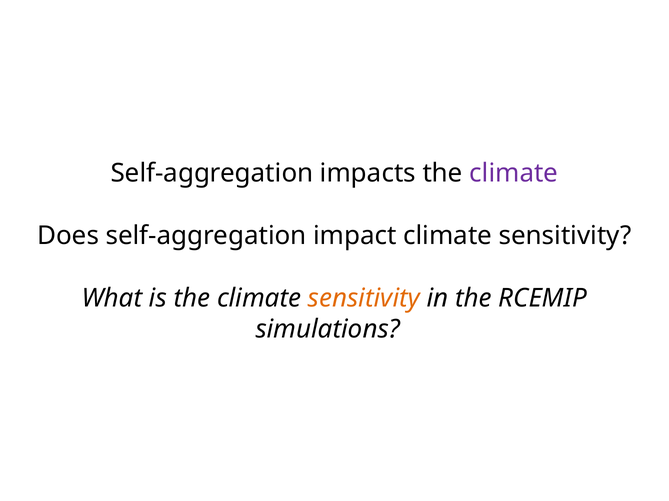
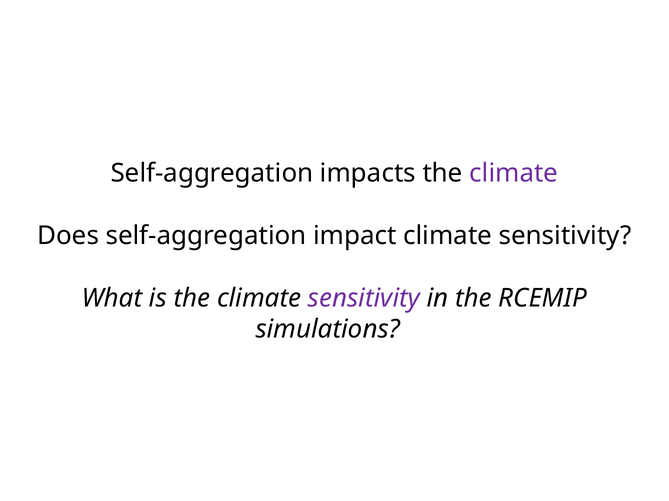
sensitivity at (364, 299) colour: orange -> purple
